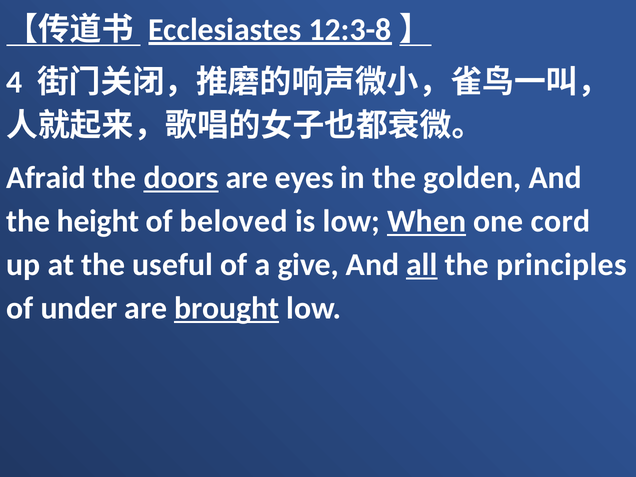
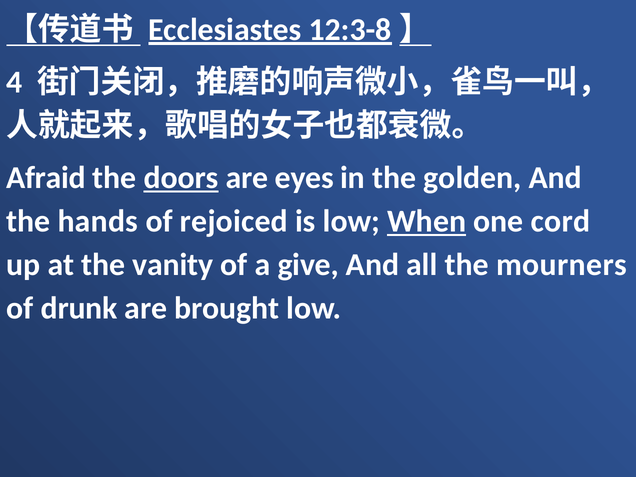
height: height -> hands
beloved: beloved -> rejoiced
useful: useful -> vanity
all underline: present -> none
principles: principles -> mourners
under: under -> drunk
brought underline: present -> none
